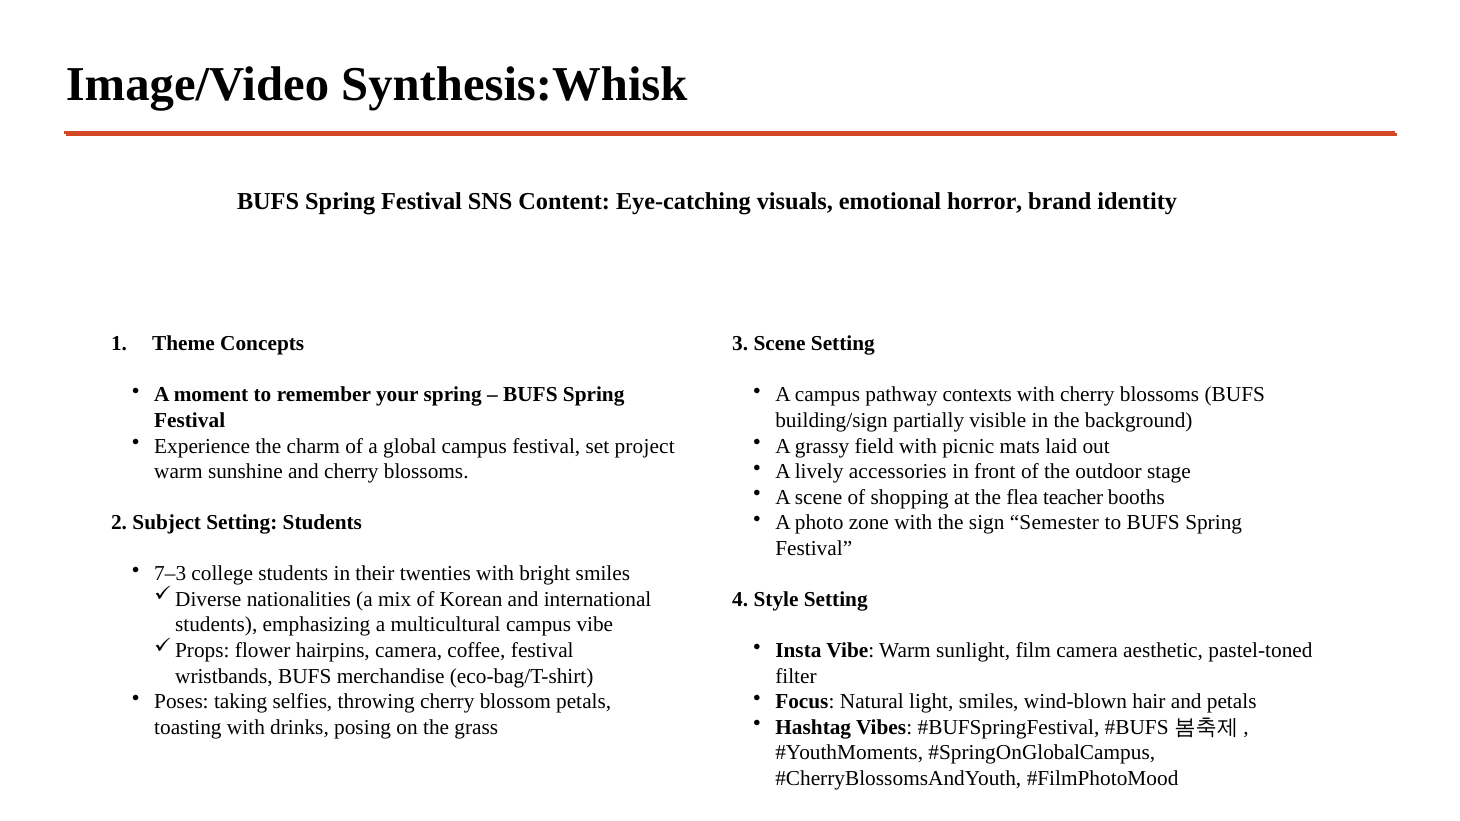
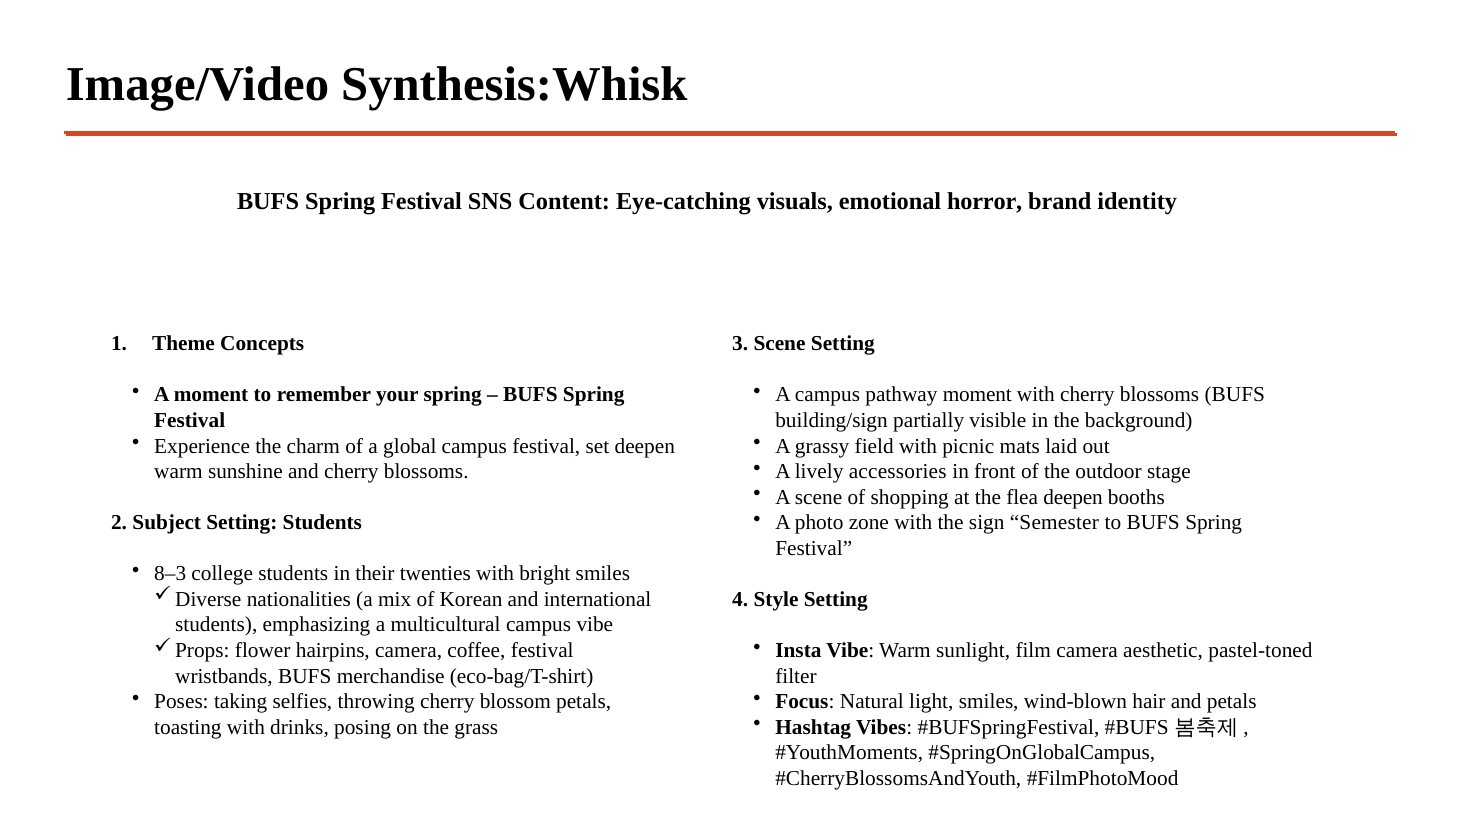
pathway contexts: contexts -> moment
set project: project -> deepen
flea teacher: teacher -> deepen
7–3: 7–3 -> 8–3
